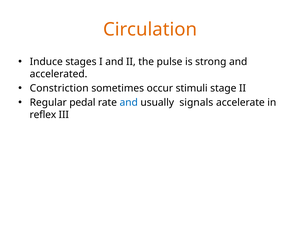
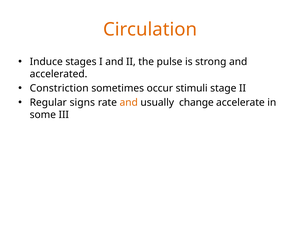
pedal: pedal -> signs
and at (129, 102) colour: blue -> orange
signals: signals -> change
reflex: reflex -> some
